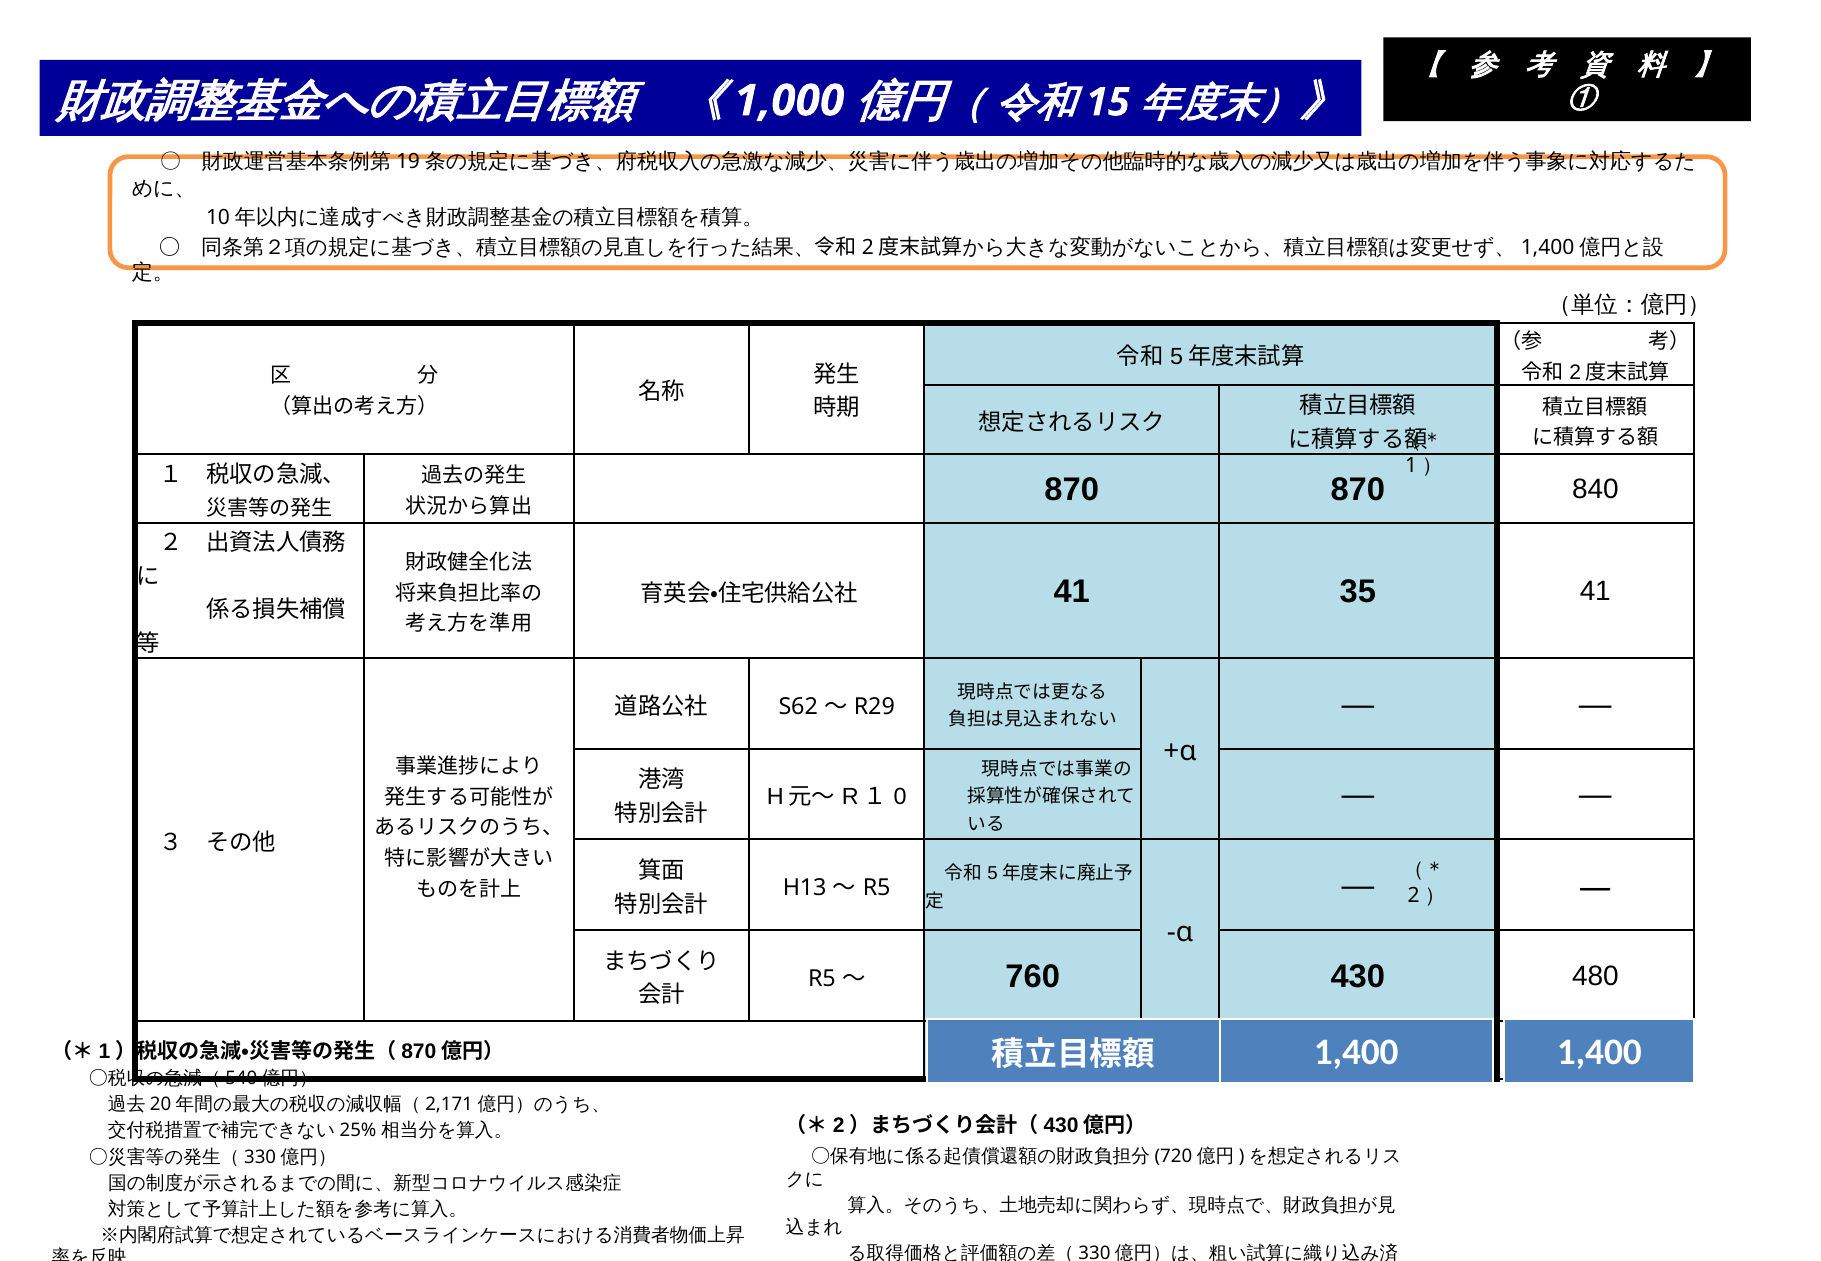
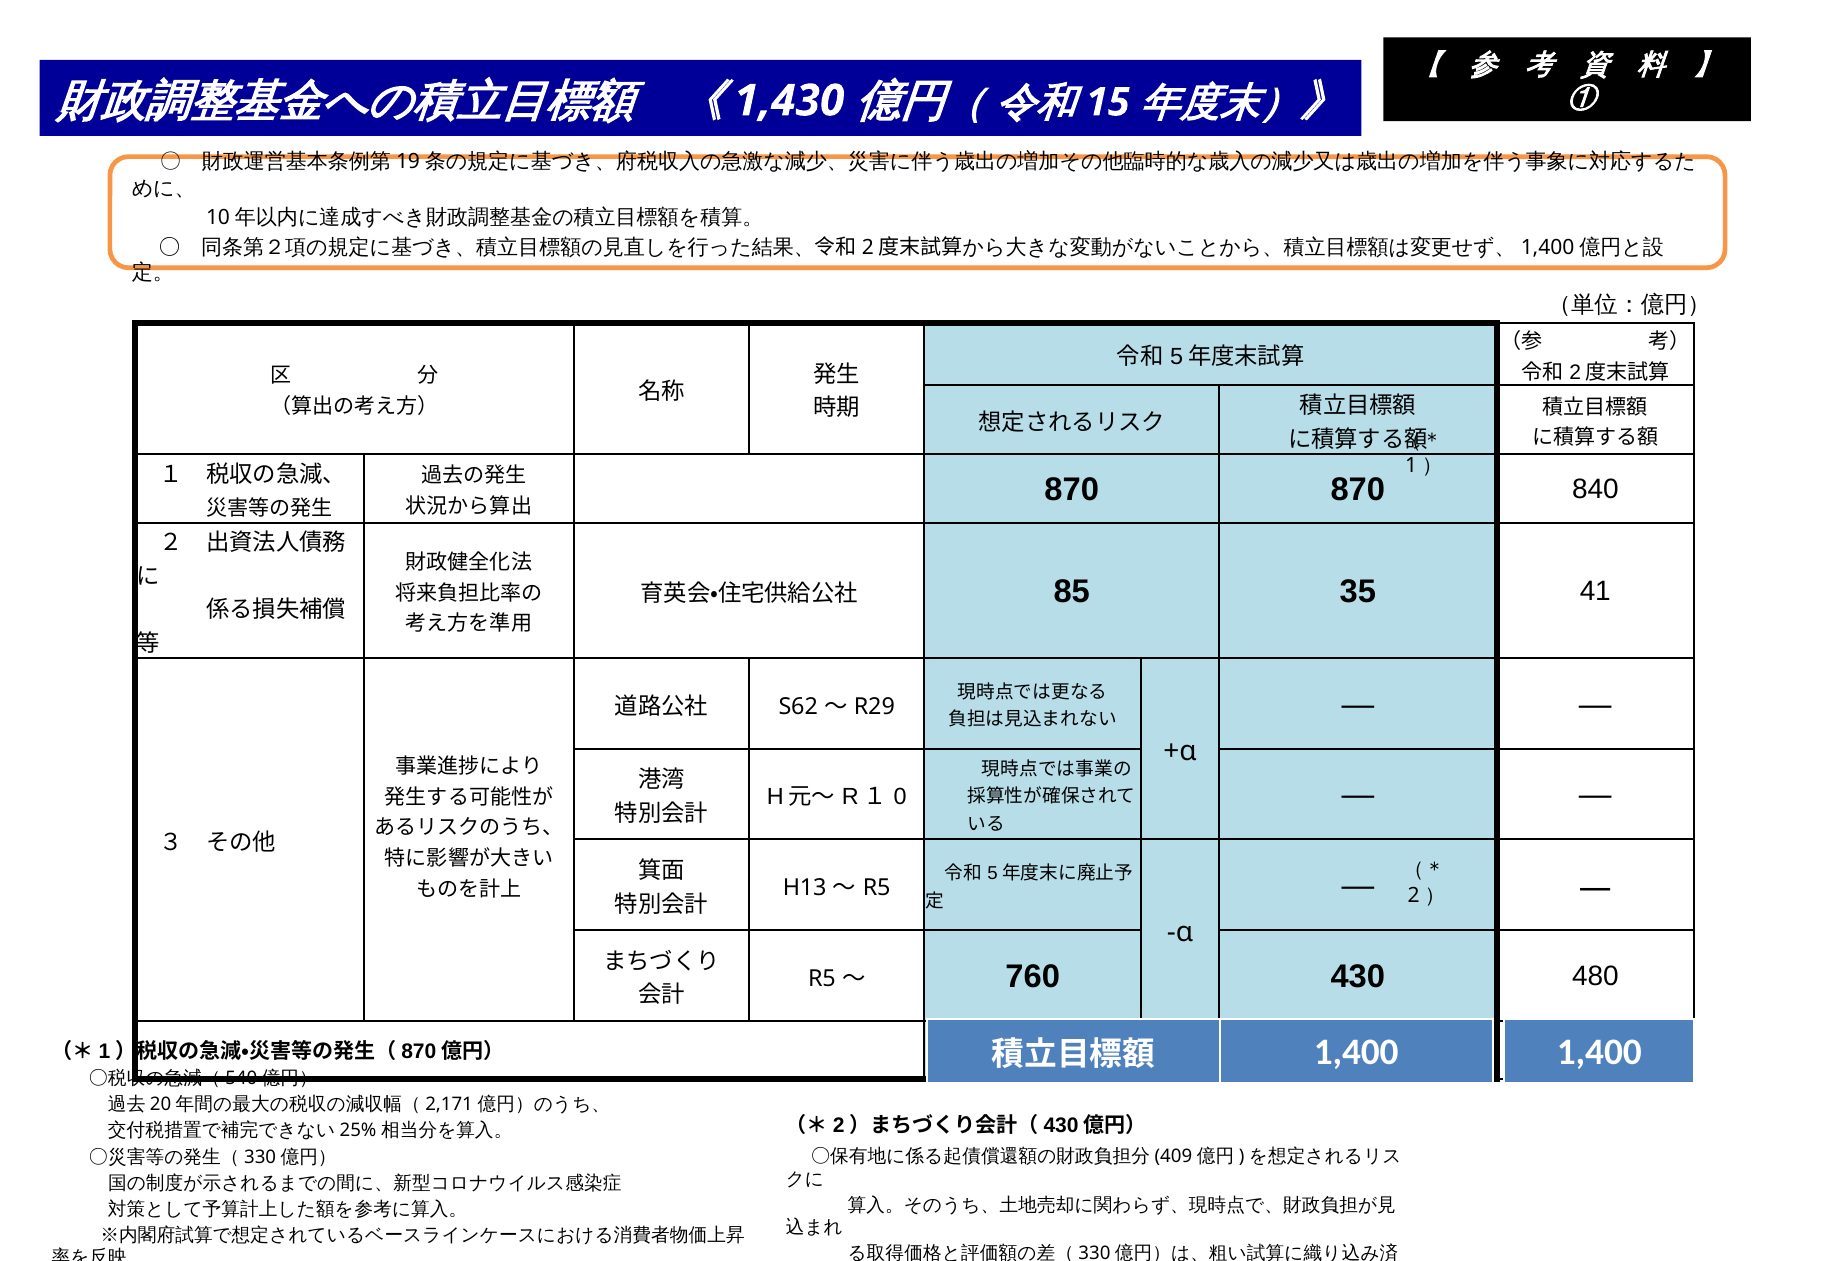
1,000: 1,000 -> 1,430
41 at (1072, 591): 41 -> 85
720: 720 -> 409
